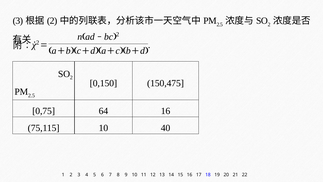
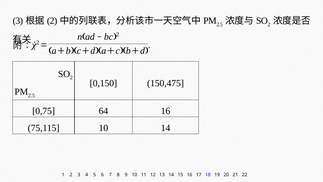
10 40: 40 -> 14
